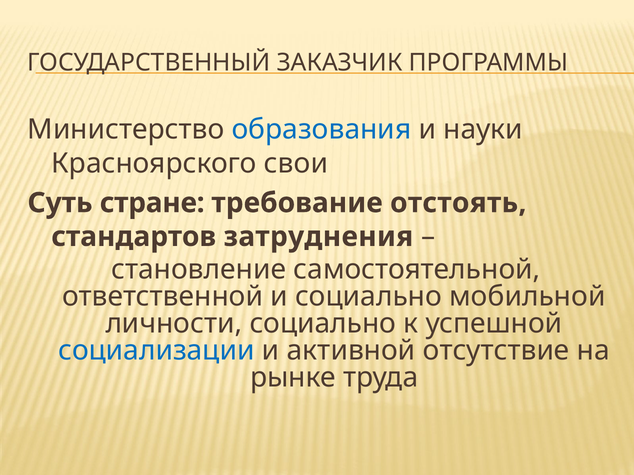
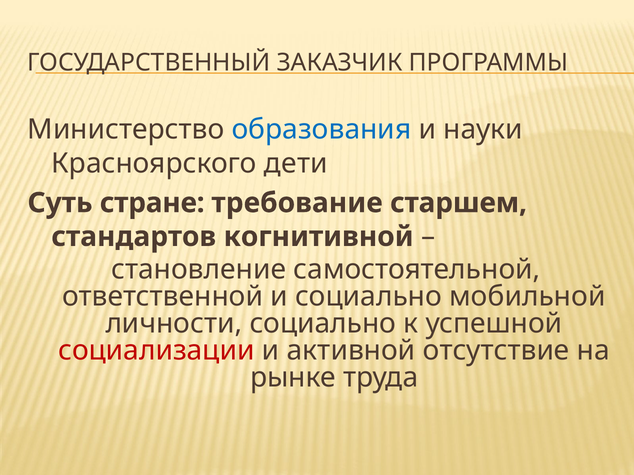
свои: свои -> дети
отстоять: отстоять -> старшем
затруднения: затруднения -> когнитивной
социализации colour: blue -> red
